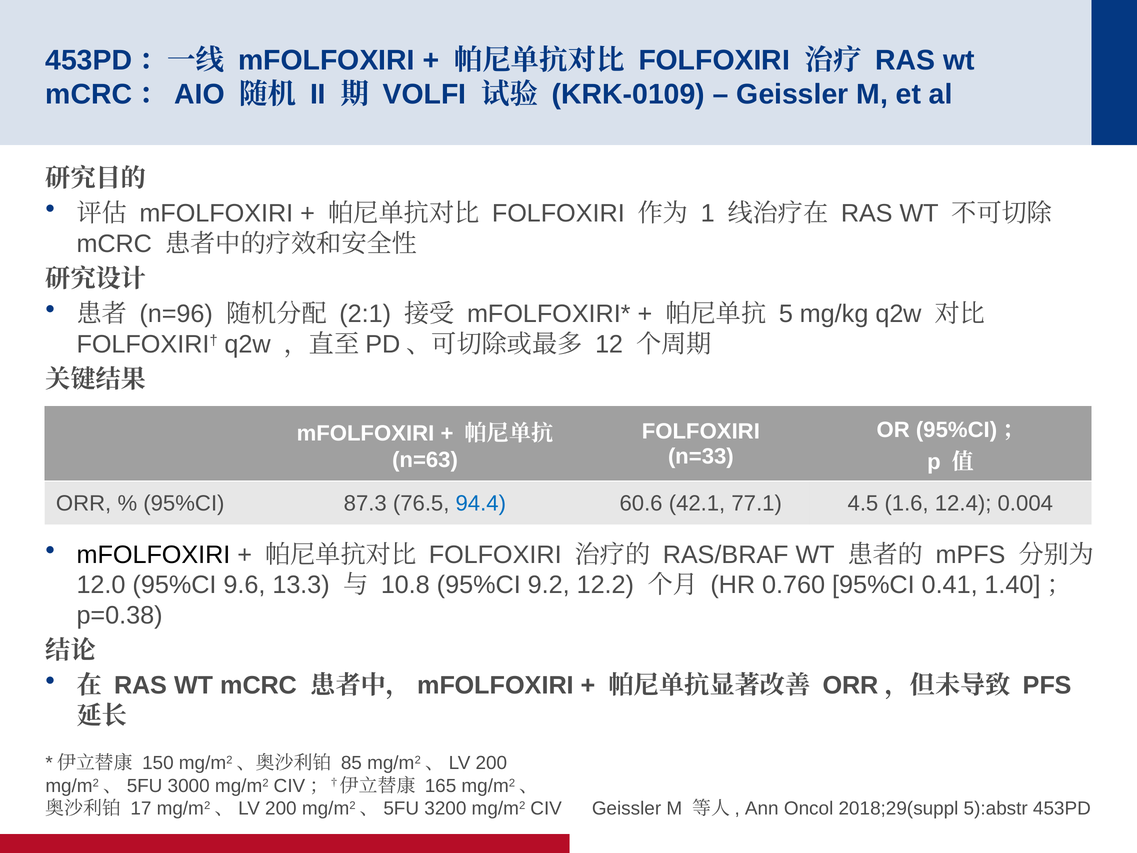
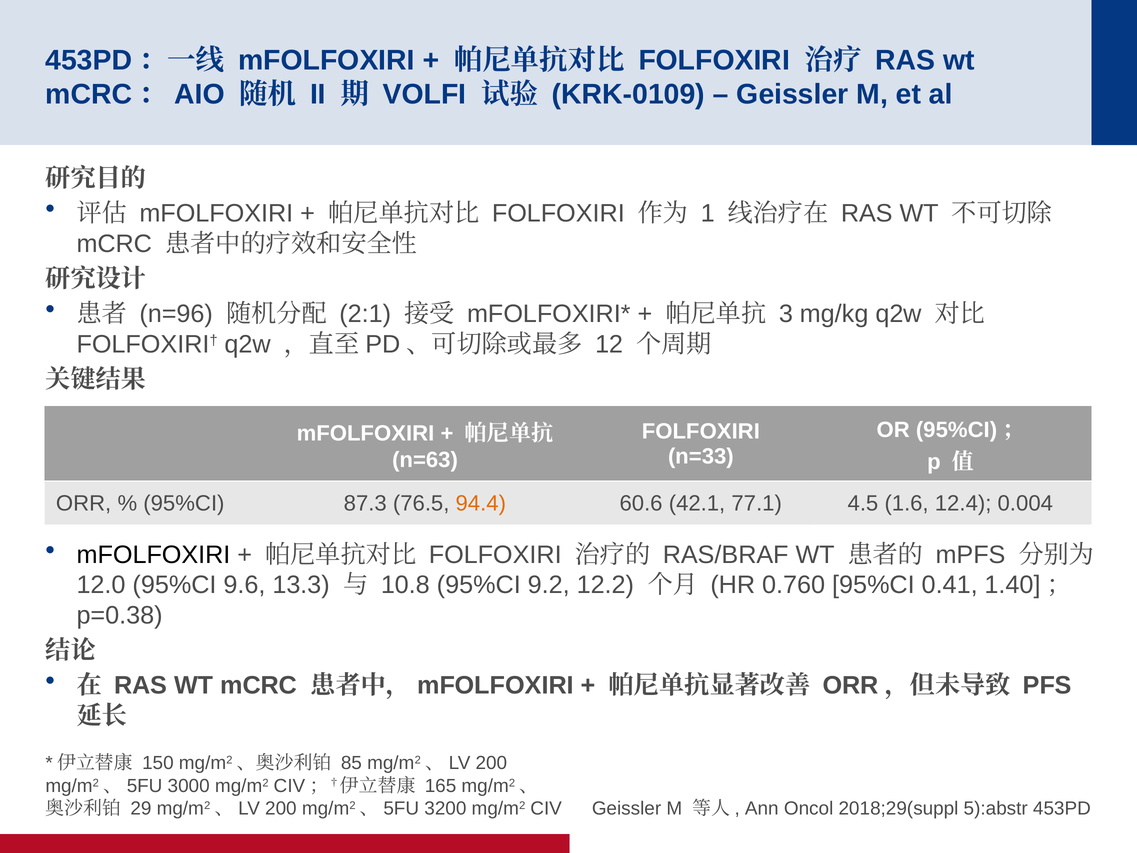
5: 5 -> 3
94.4 colour: blue -> orange
17: 17 -> 29
